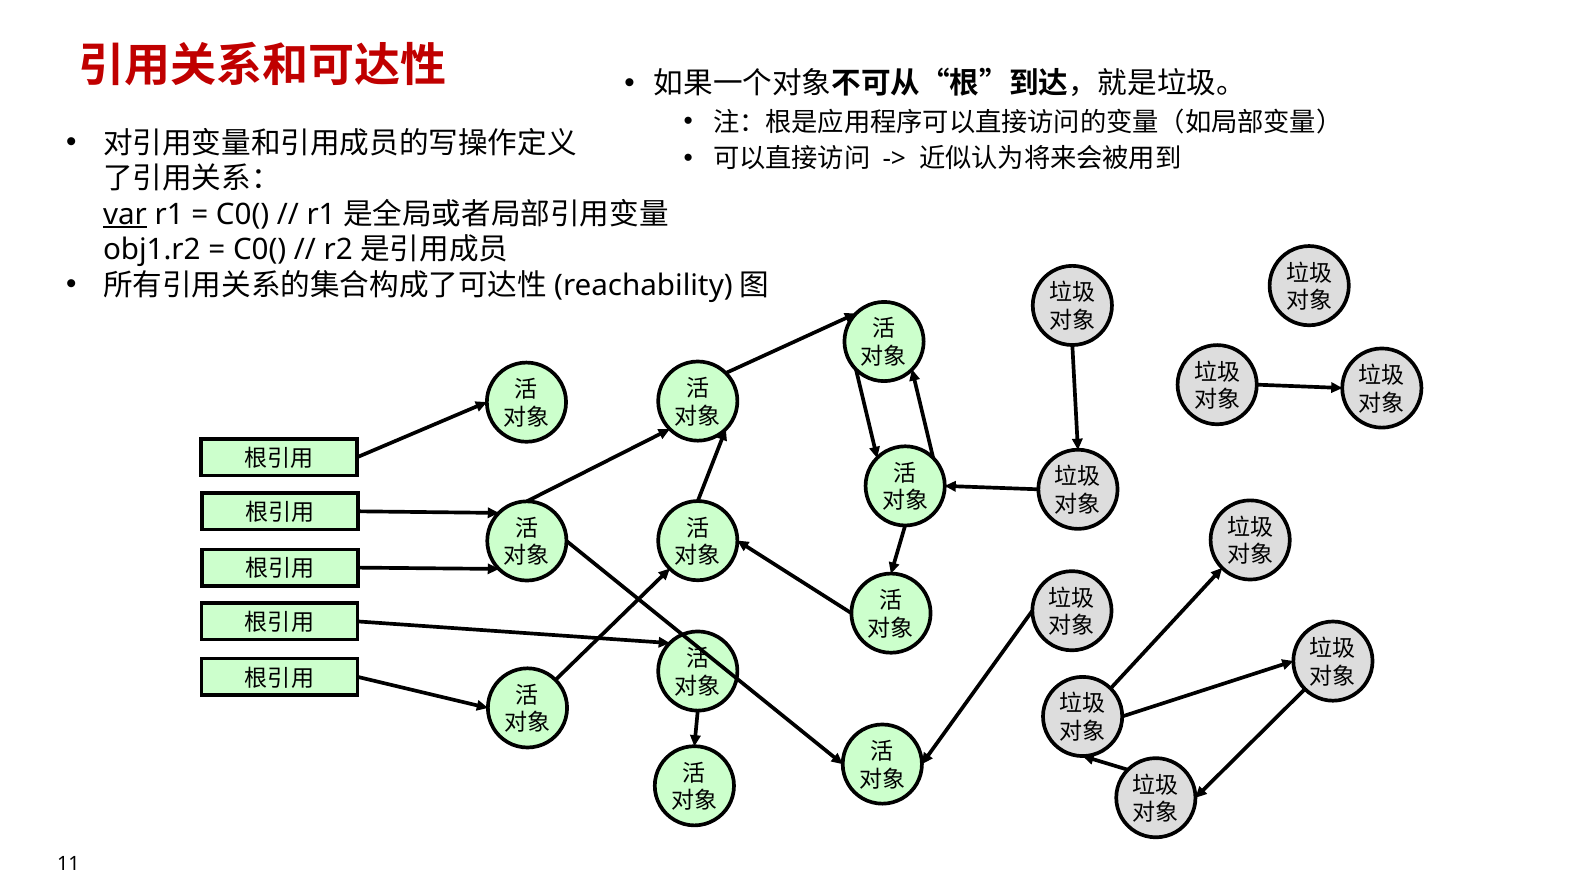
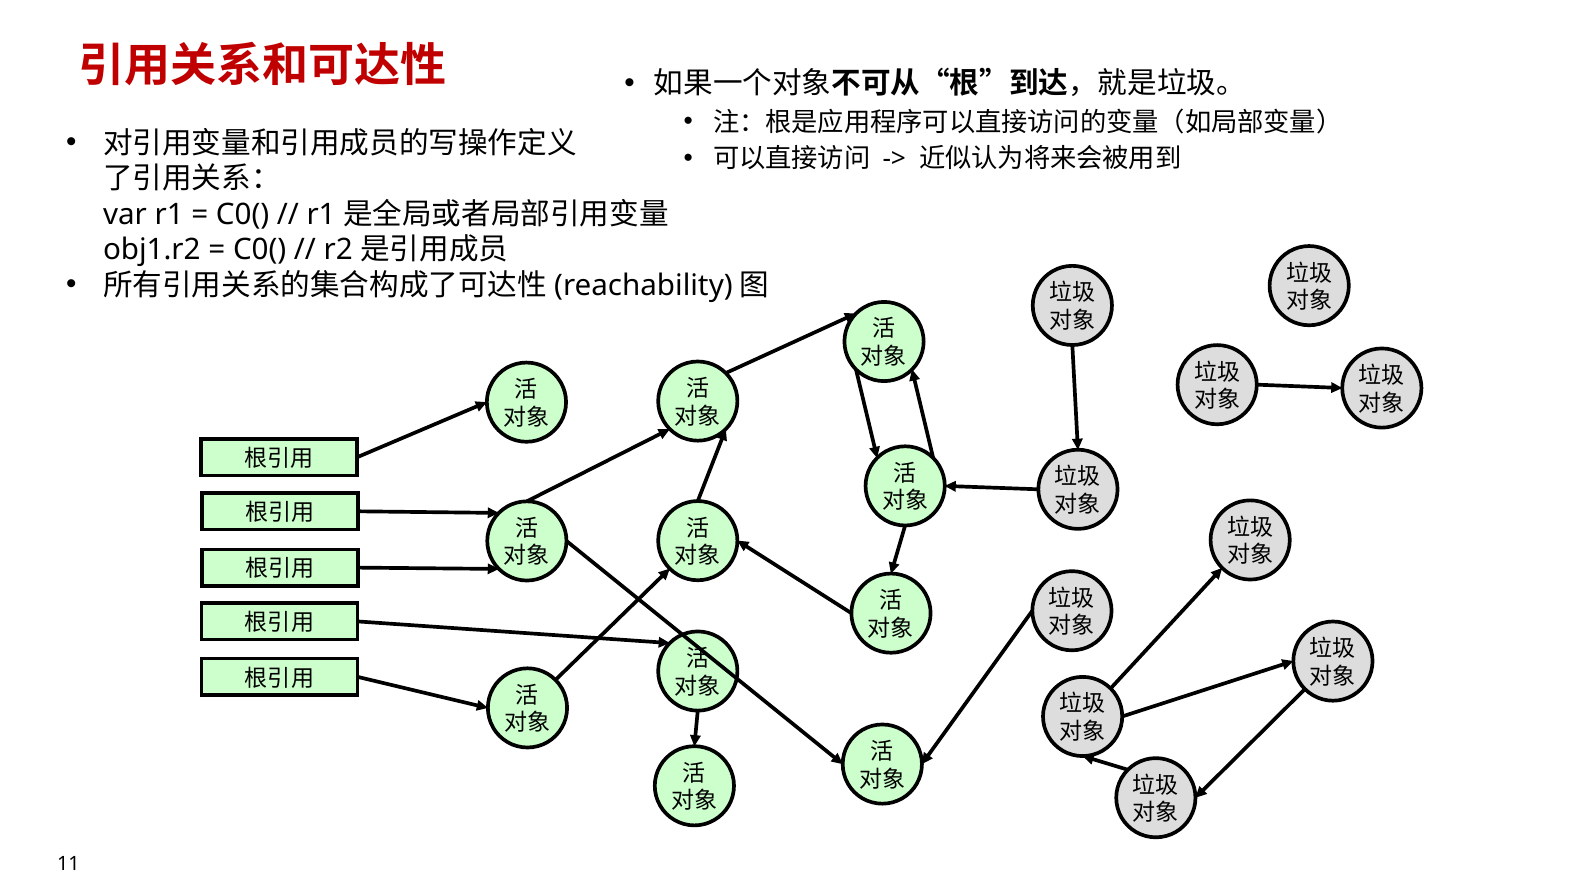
var underline: present -> none
